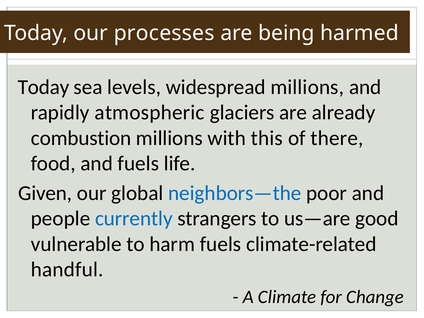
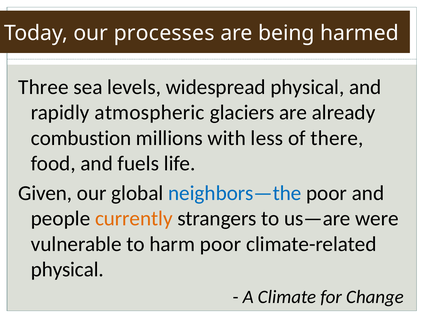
Today at (44, 87): Today -> Three
widespread millions: millions -> physical
this: this -> less
currently colour: blue -> orange
good: good -> were
harm fuels: fuels -> poor
handful at (67, 269): handful -> physical
